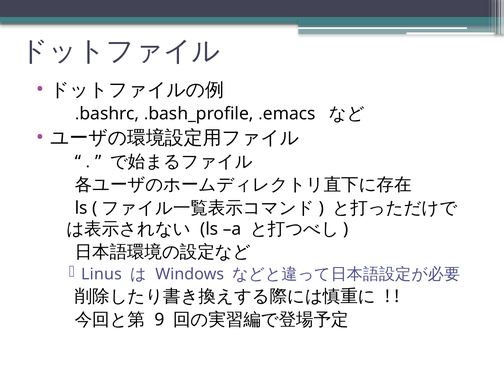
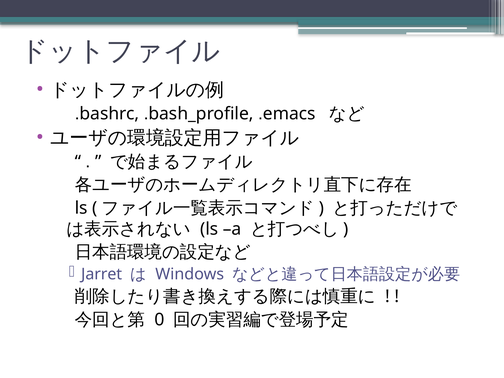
Linus: Linus -> Jarret
9: 9 -> 0
